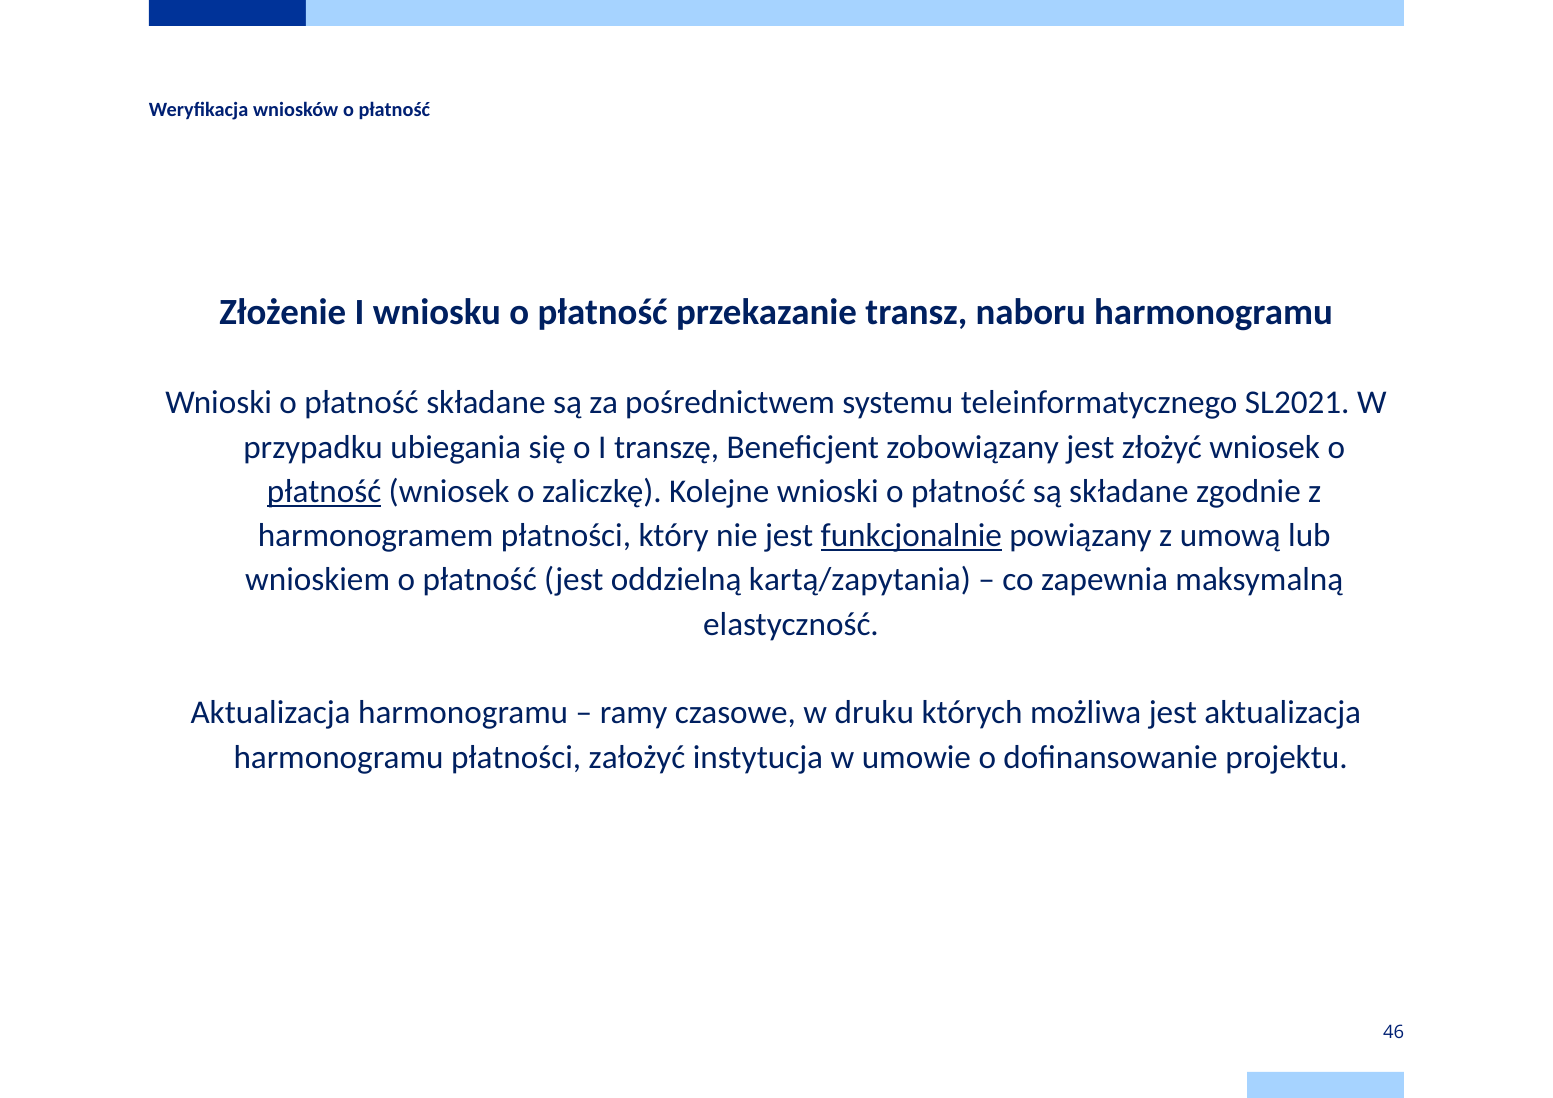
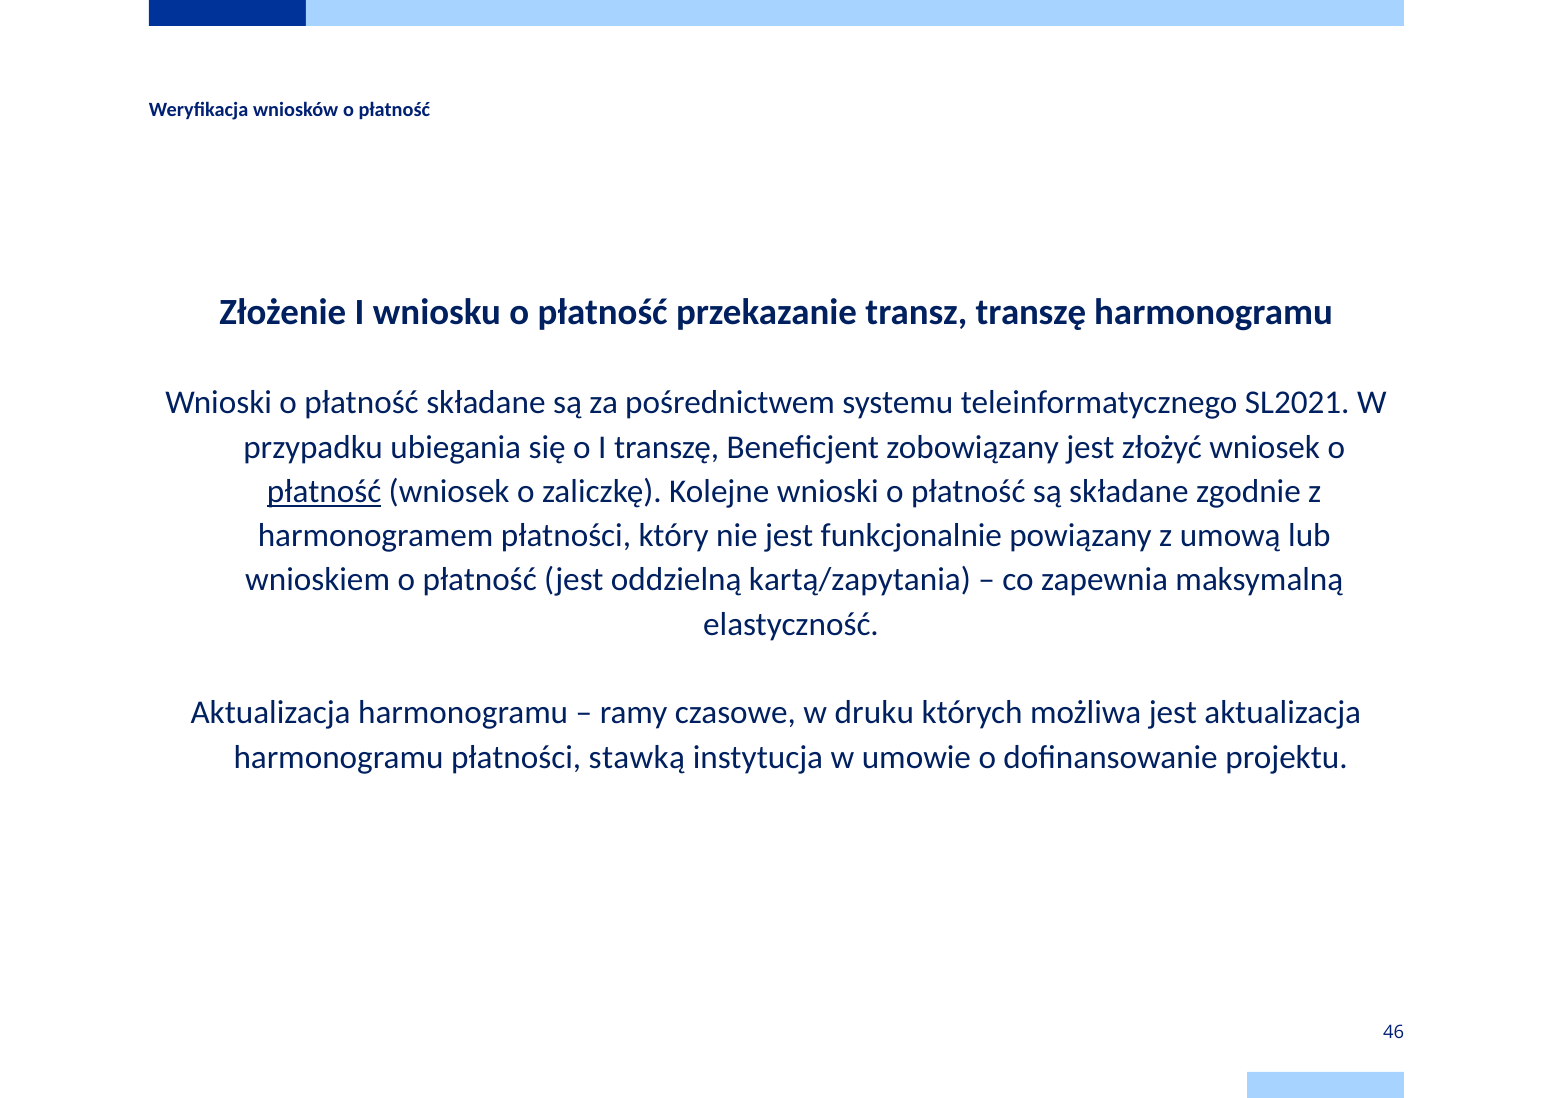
transz naboru: naboru -> transzę
funkcjonalnie underline: present -> none
założyć: założyć -> stawką
